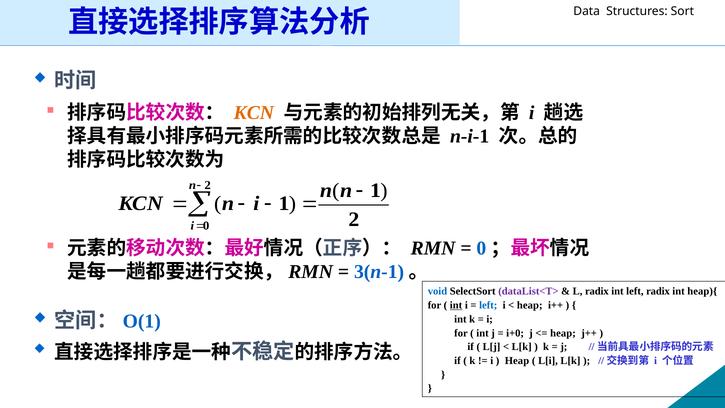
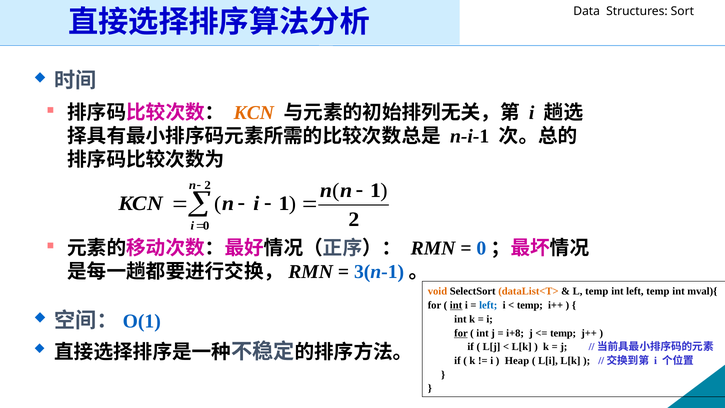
void colour: blue -> orange
dataList<T> colour: purple -> orange
L radix: radix -> temp
left radix: radix -> temp
heap){: heap){ -> mval){
heap at (530, 305): heap -> temp
for at (461, 333) underline: none -> present
i+0: i+0 -> i+8
heap at (563, 333): heap -> temp
